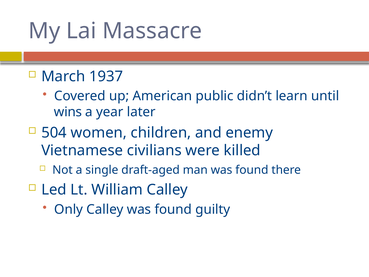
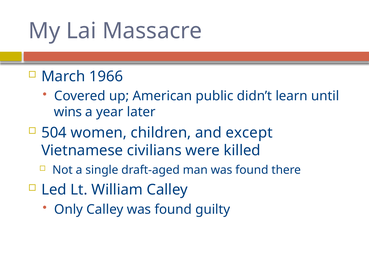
1937: 1937 -> 1966
enemy: enemy -> except
